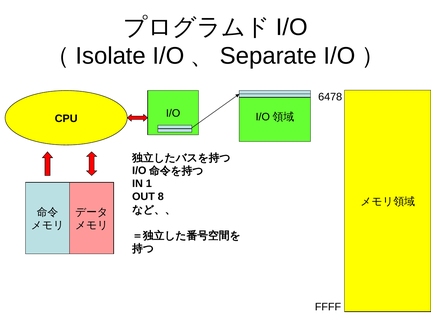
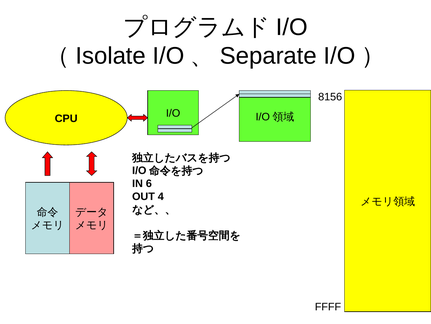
6478: 6478 -> 8156
1: 1 -> 6
8: 8 -> 4
